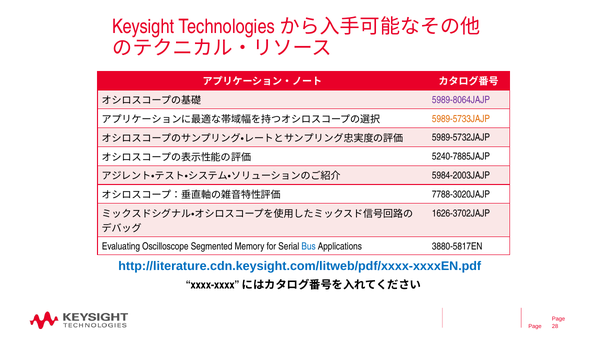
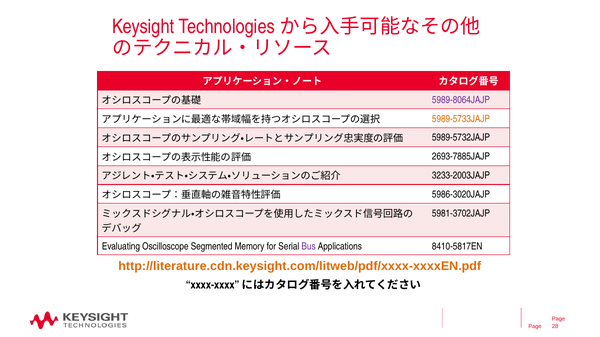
5240-7885JAJP: 5240-7885JAJP -> 2693-7885JAJP
5984-2003JAJP: 5984-2003JAJP -> 3233-2003JAJP
7788-3020JAJP: 7788-3020JAJP -> 5986-3020JAJP
1626-3702JAJP: 1626-3702JAJP -> 5981-3702JAJP
Bus colour: blue -> purple
3880-5817EN: 3880-5817EN -> 8410-5817EN
http://literature.cdn.keysight.com/litweb/pdf/xxxx-xxxxEN.pdf colour: blue -> orange
